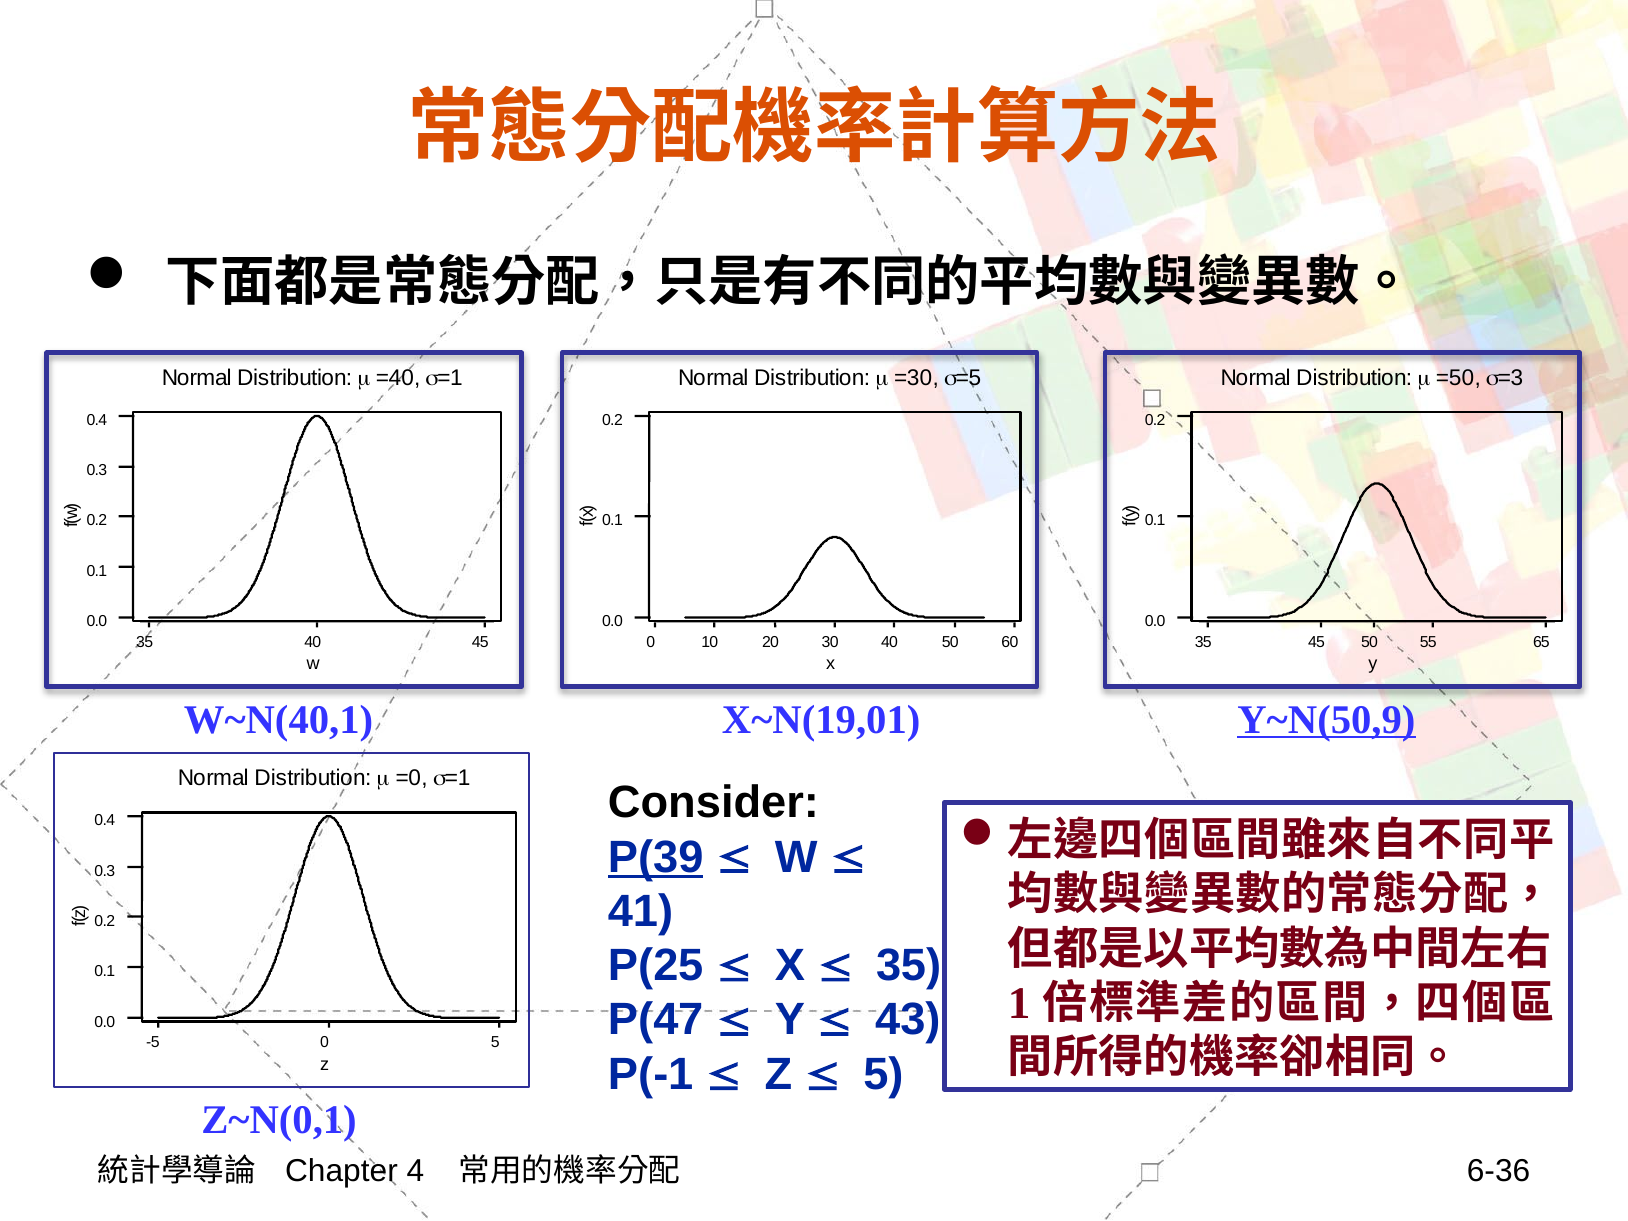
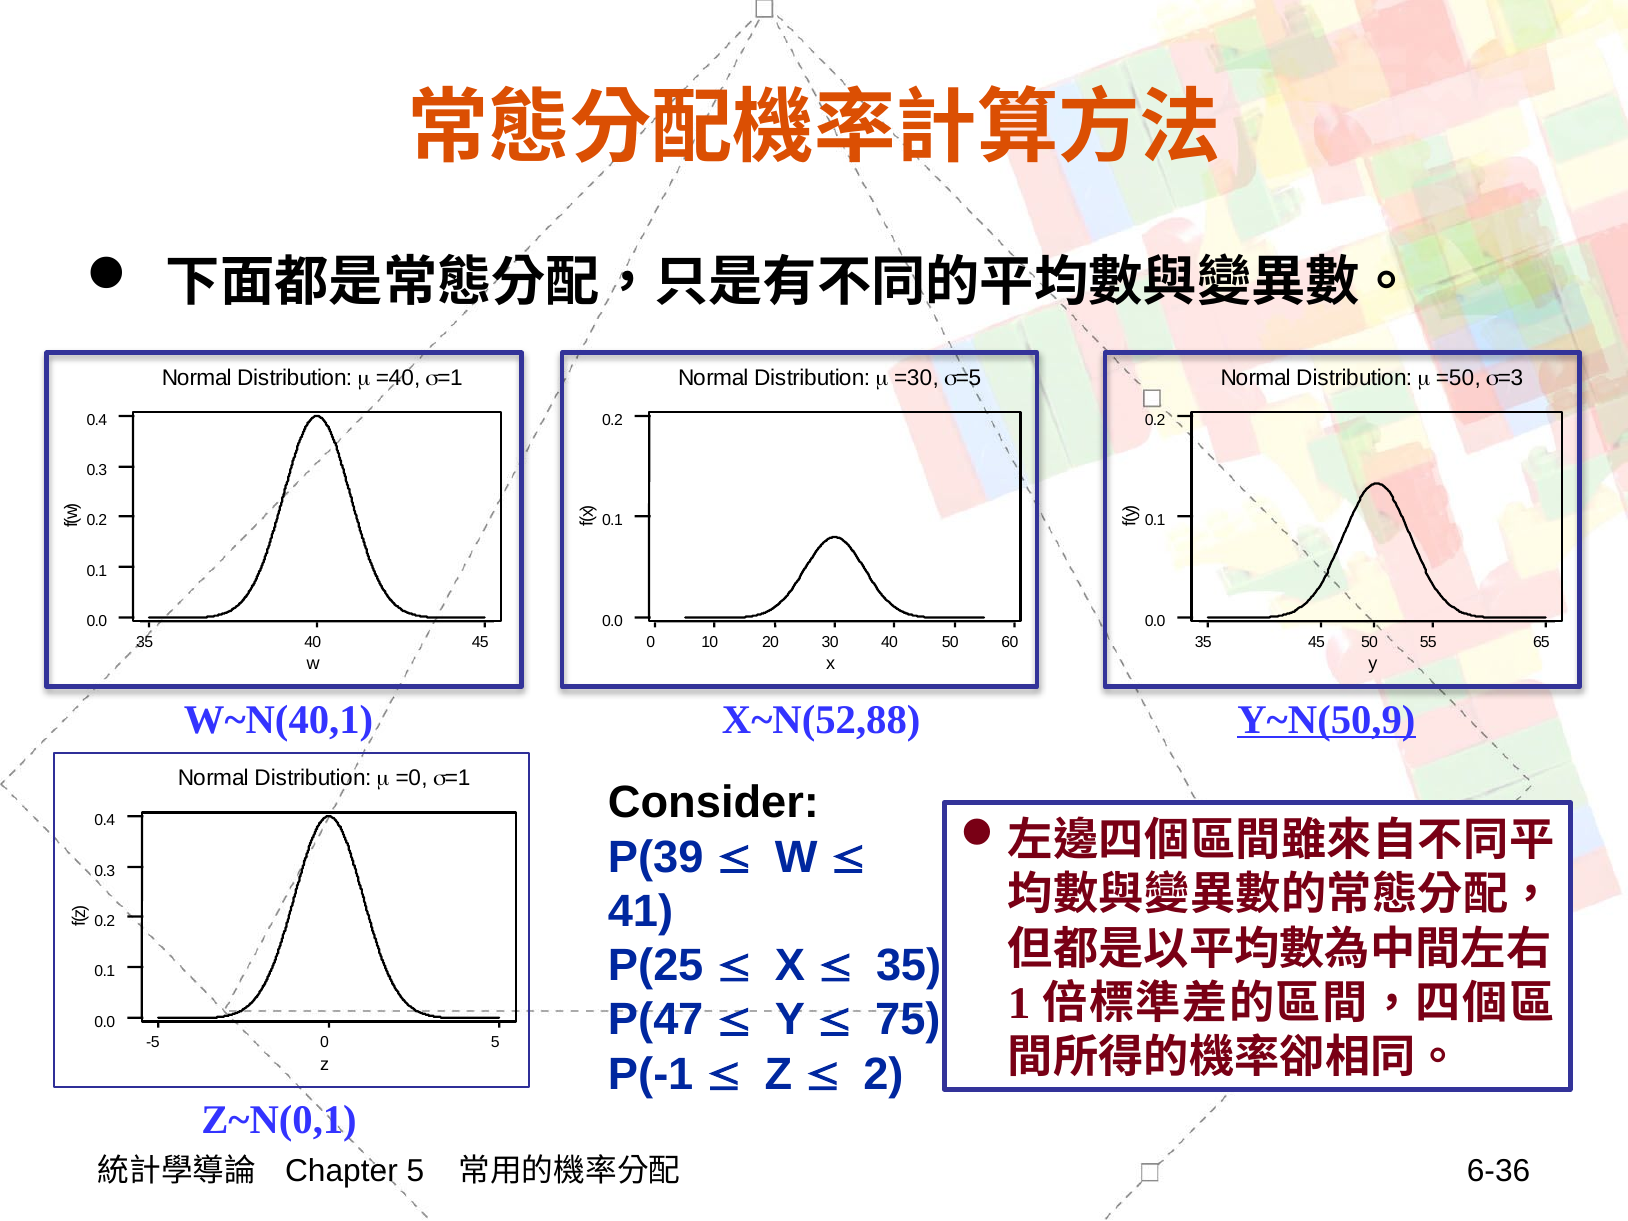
X~N(19,01: X~N(19,01 -> X~N(52,88
P(39 underline: present -> none
43: 43 -> 75
5 at (883, 1074): 5 -> 2
Chapter 4: 4 -> 5
